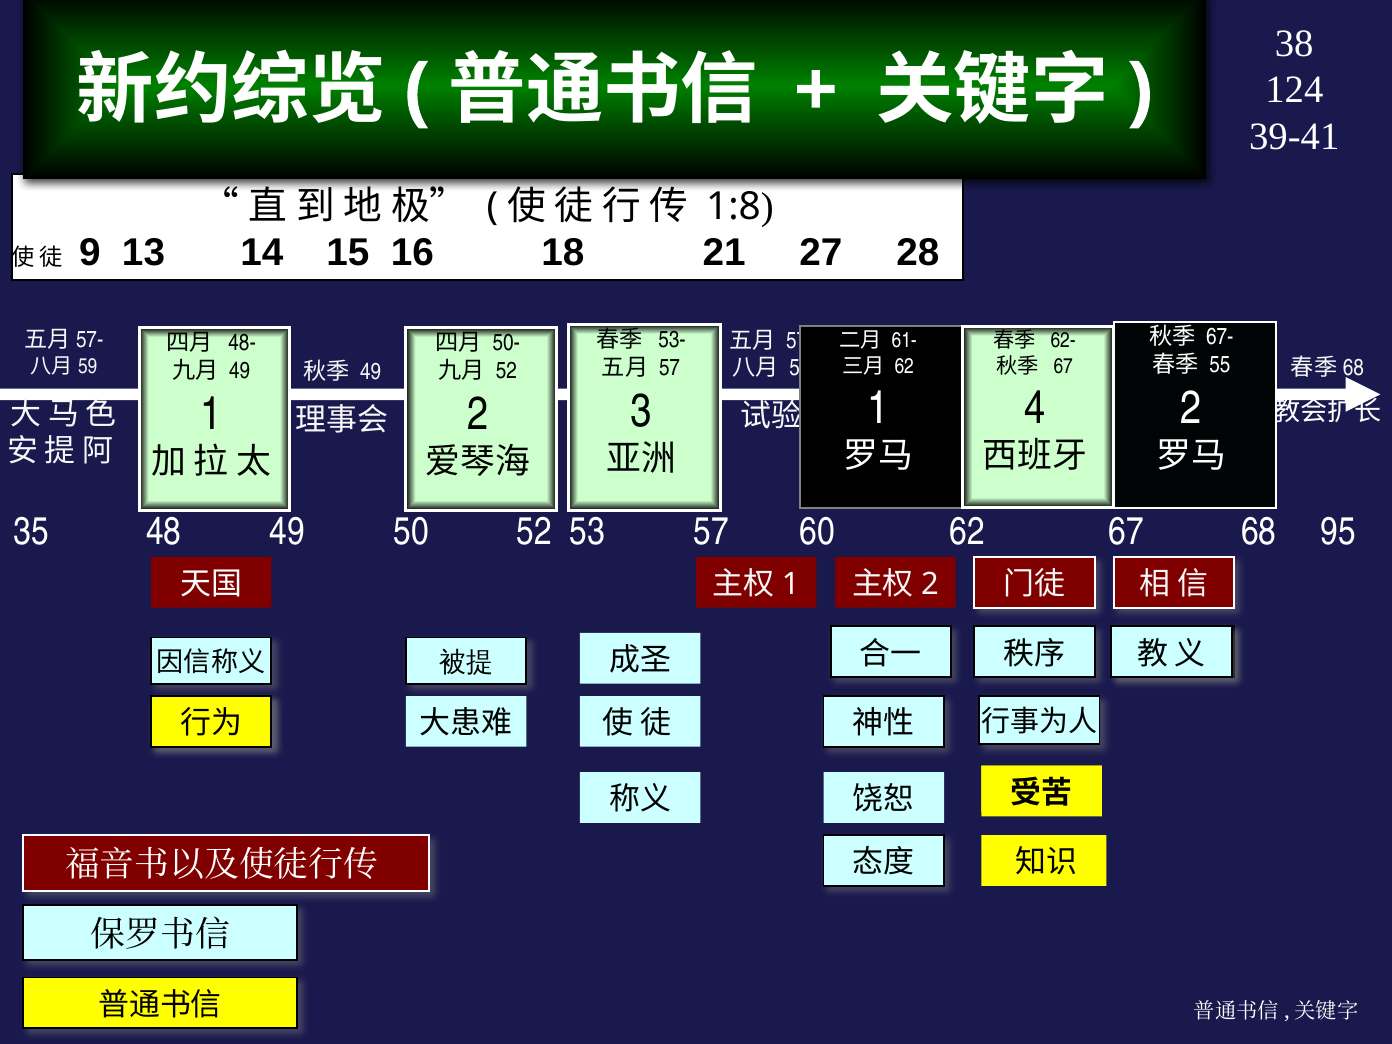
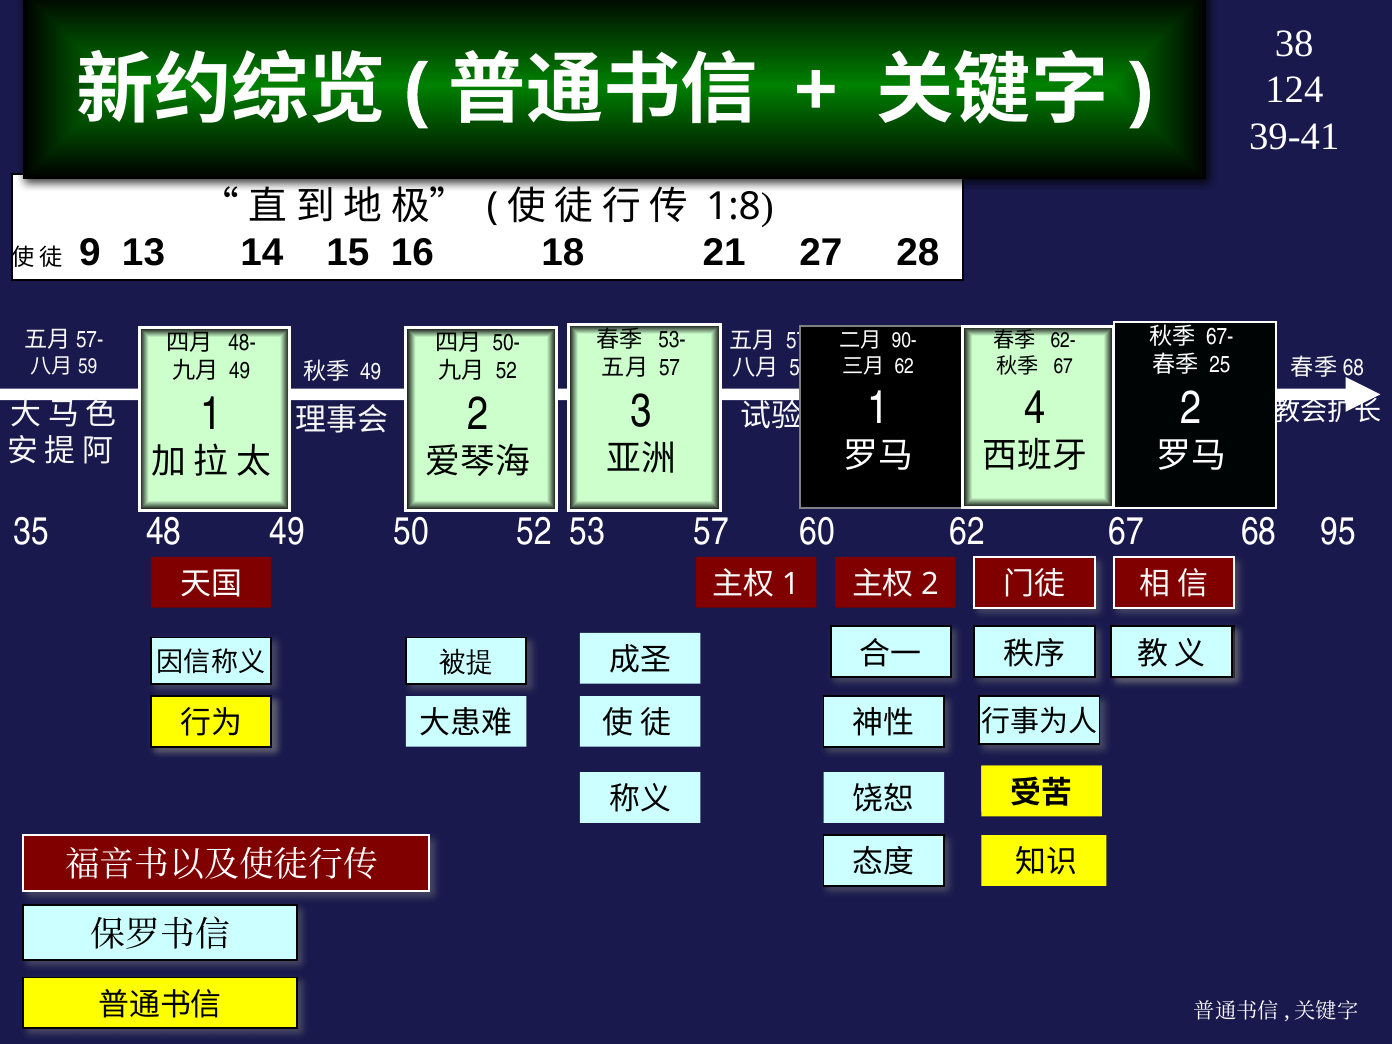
61-: 61- -> 90-
55: 55 -> 25
